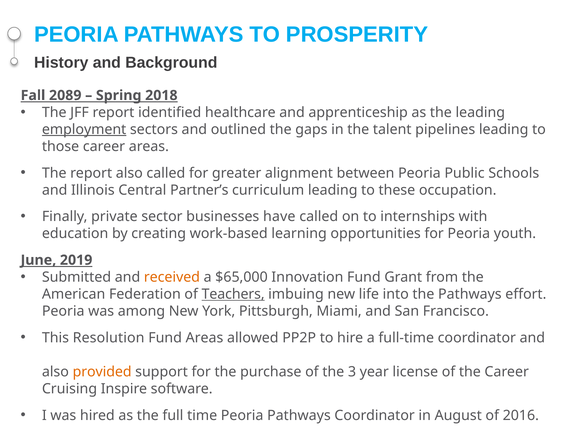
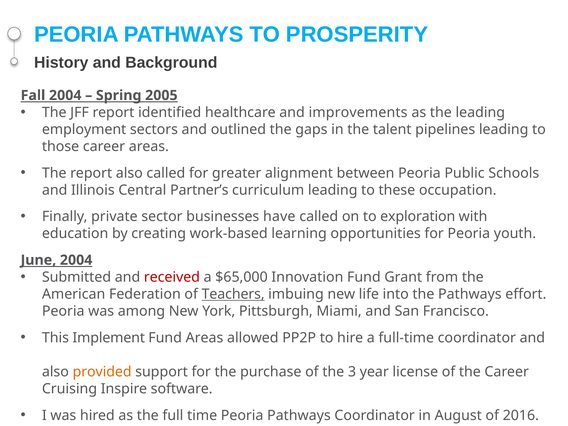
Fall 2089: 2089 -> 2004
2018: 2018 -> 2005
apprenticeship: apprenticeship -> improvements
employment underline: present -> none
internships: internships -> exploration
June 2019: 2019 -> 2004
received colour: orange -> red
Resolution: Resolution -> Implement
